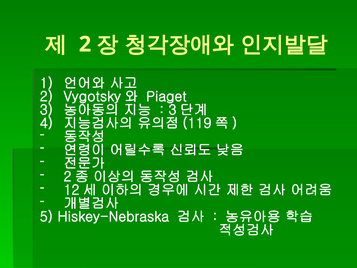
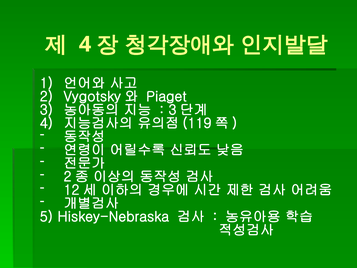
2 at (85, 44): 2 -> 4
